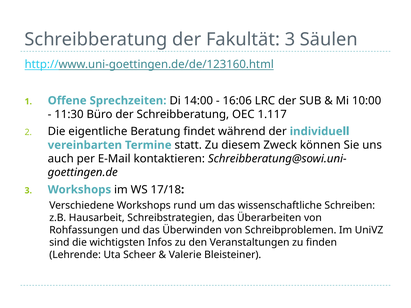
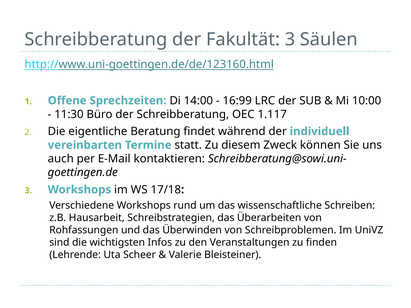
16:06: 16:06 -> 16:99
